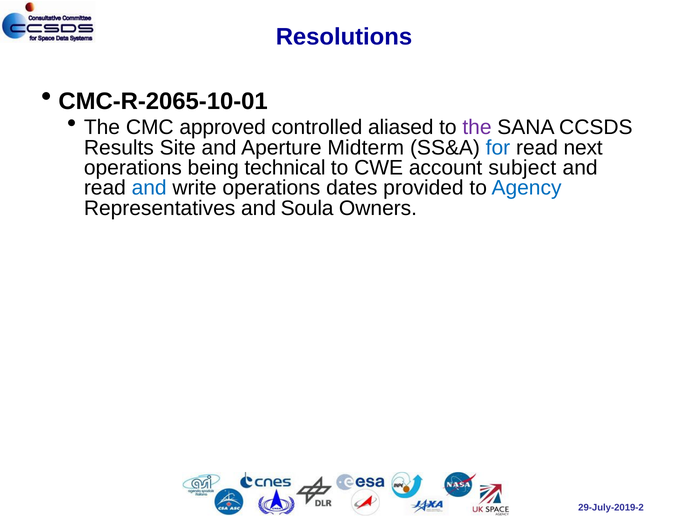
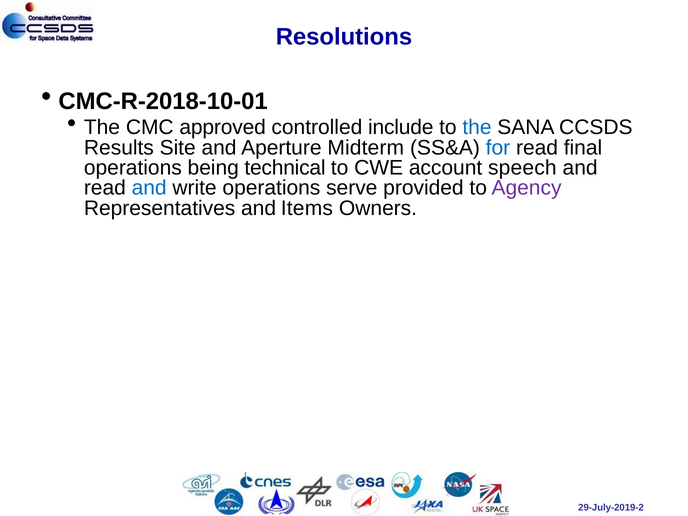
CMC-R-2065-10-01: CMC-R-2065-10-01 -> CMC-R-2018-10-01
aliased: aliased -> include
the at (477, 128) colour: purple -> blue
next: next -> final
subject: subject -> speech
dates: dates -> serve
Agency colour: blue -> purple
Soula: Soula -> Items
